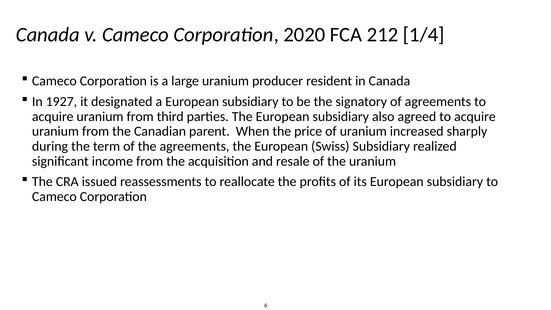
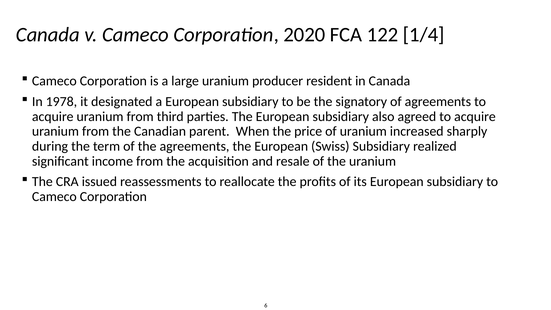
212: 212 -> 122
1927: 1927 -> 1978
